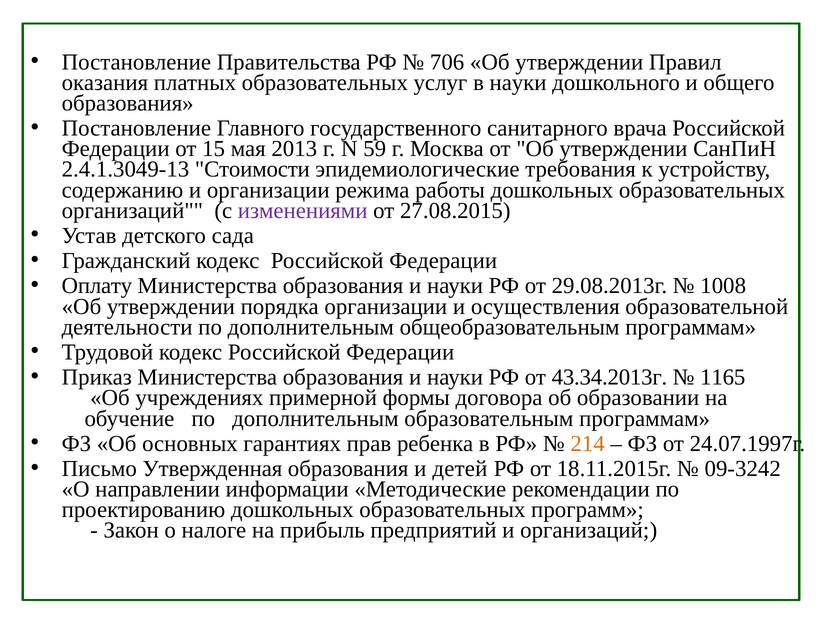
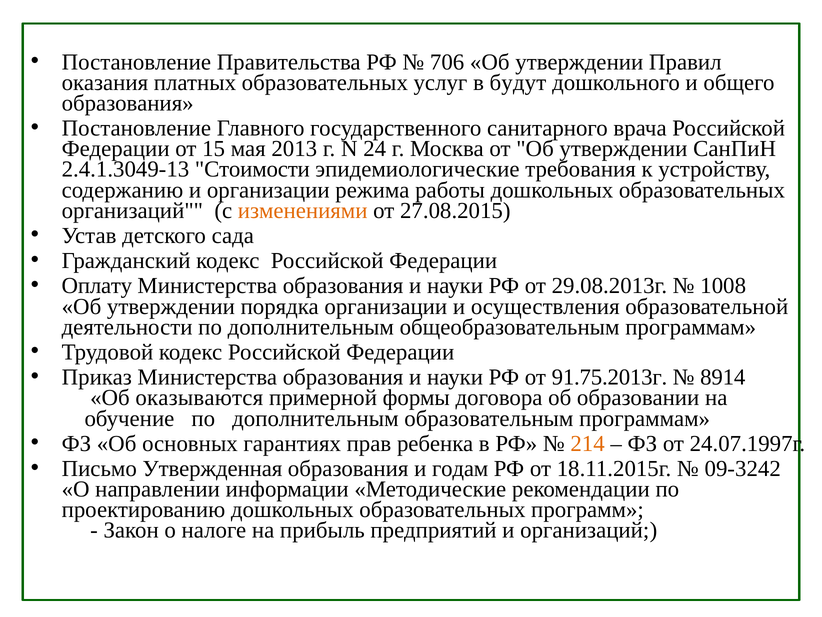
в науки: науки -> будут
59: 59 -> 24
изменениями colour: purple -> orange
43.34.2013г: 43.34.2013г -> 91.75.2013г
1165: 1165 -> 8914
учреждениях: учреждениях -> оказываются
детей: детей -> годам
